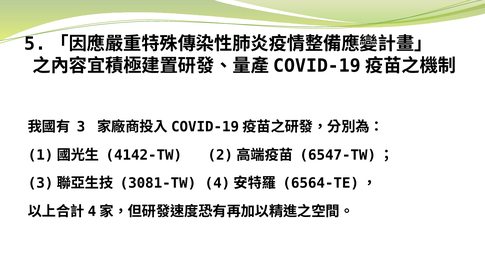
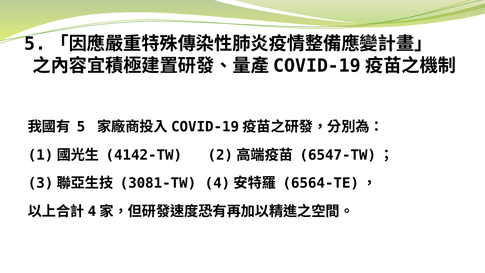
3: 3 -> 5
